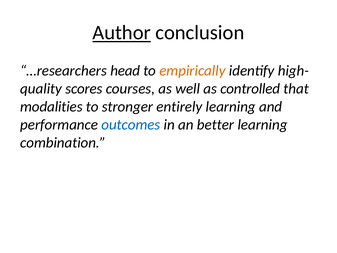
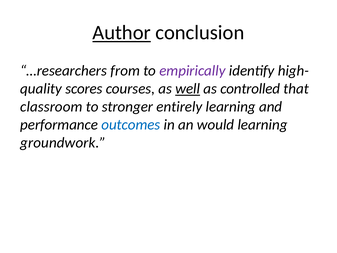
head: head -> from
empirically colour: orange -> purple
well underline: none -> present
modalities: modalities -> classroom
better: better -> would
combination: combination -> groundwork
